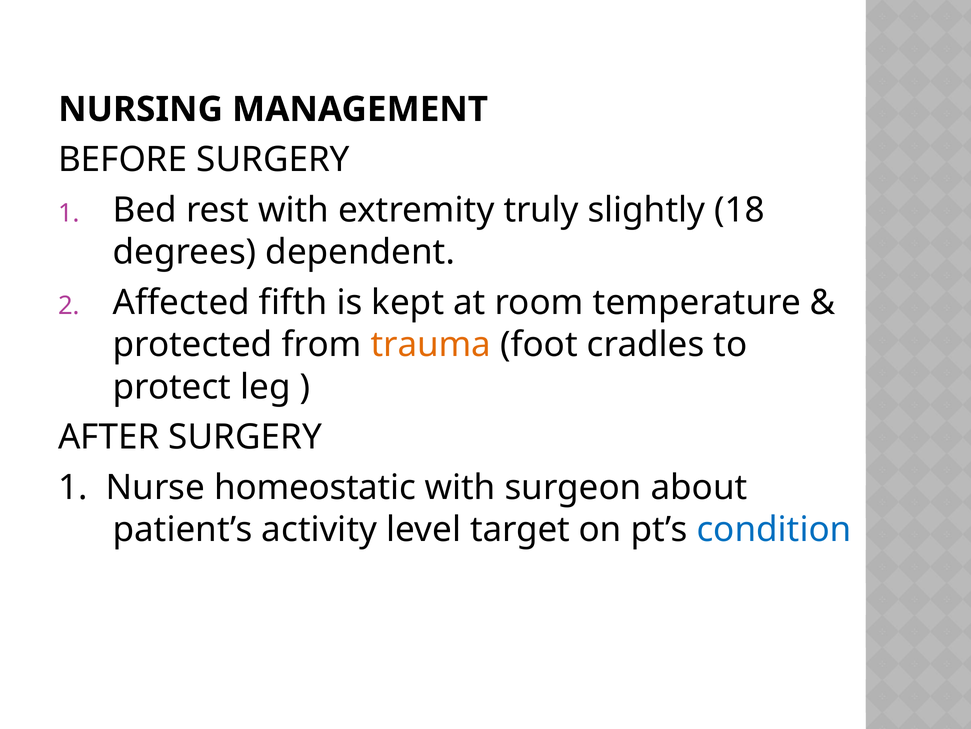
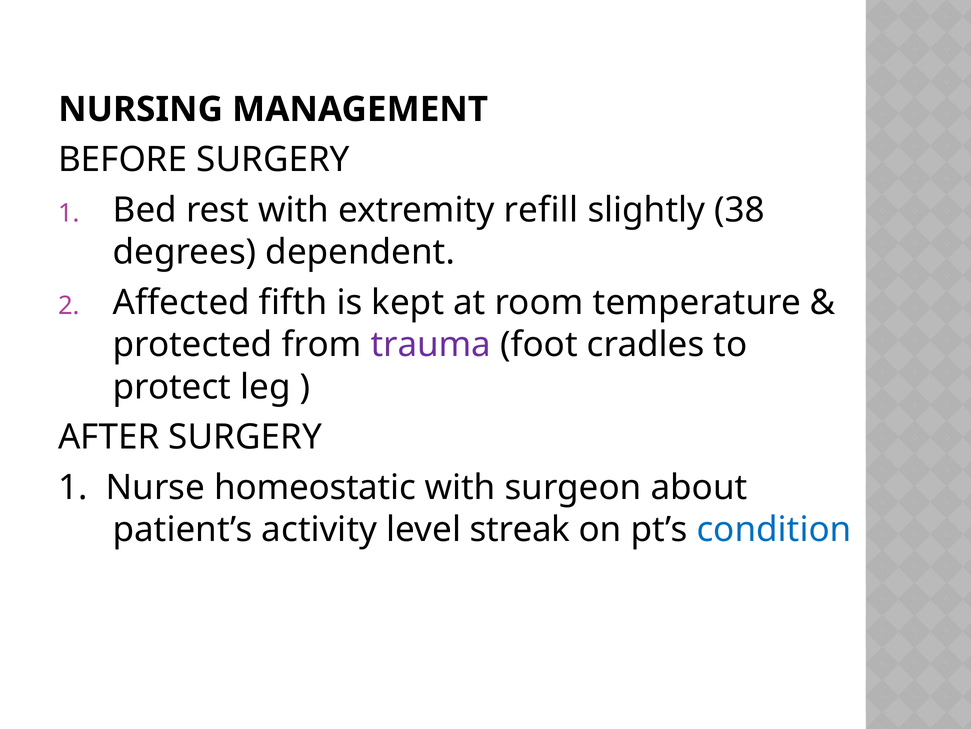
truly: truly -> refill
18: 18 -> 38
trauma colour: orange -> purple
target: target -> streak
